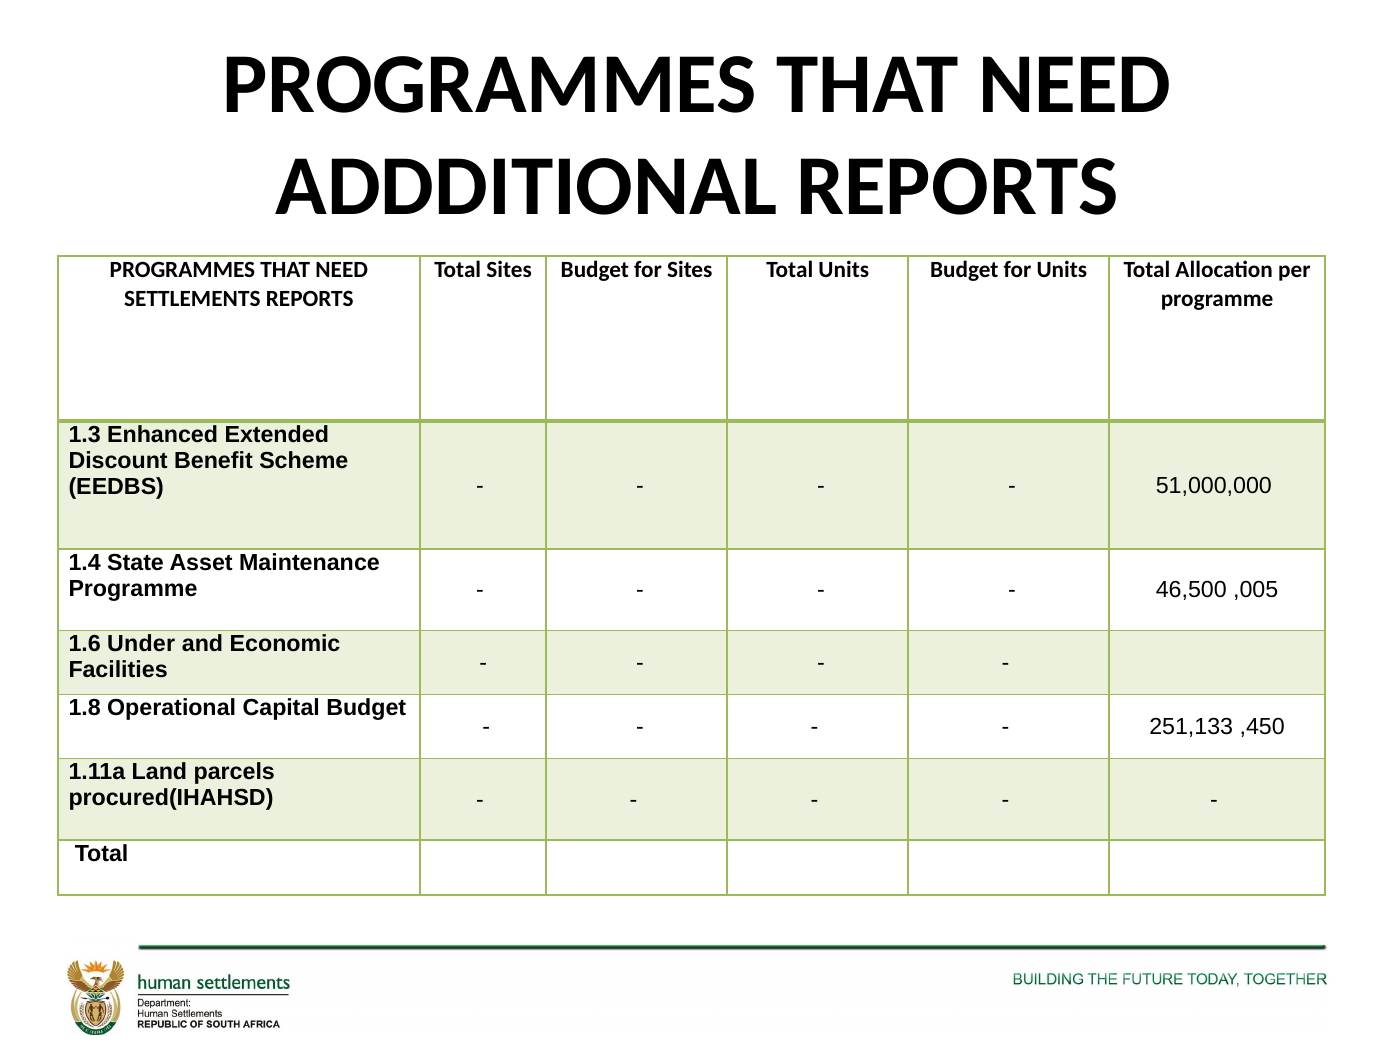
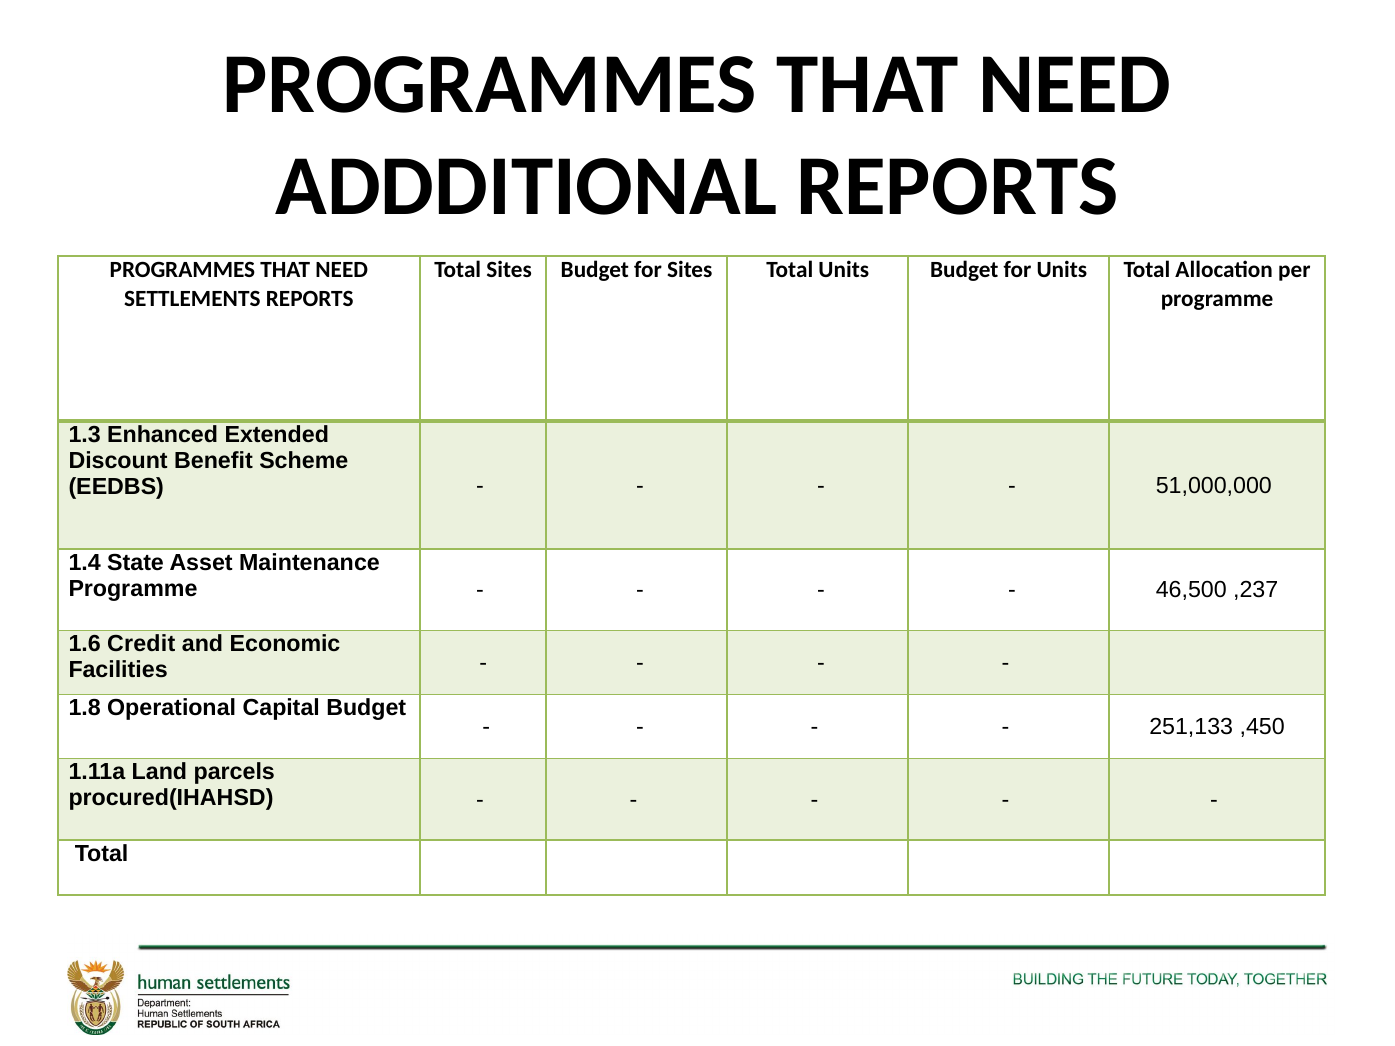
,005: ,005 -> ,237
Under: Under -> Credit
